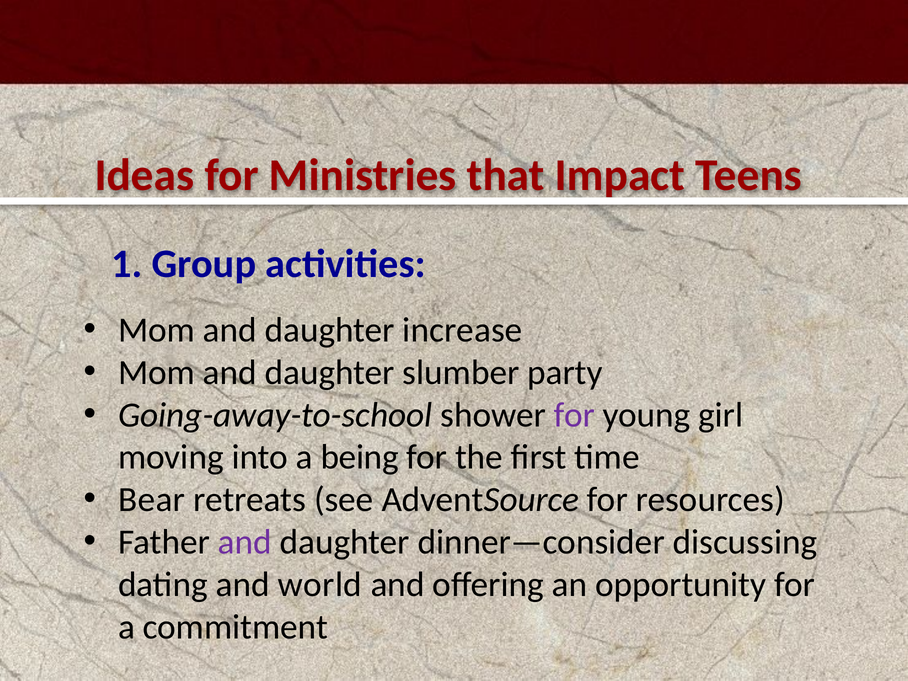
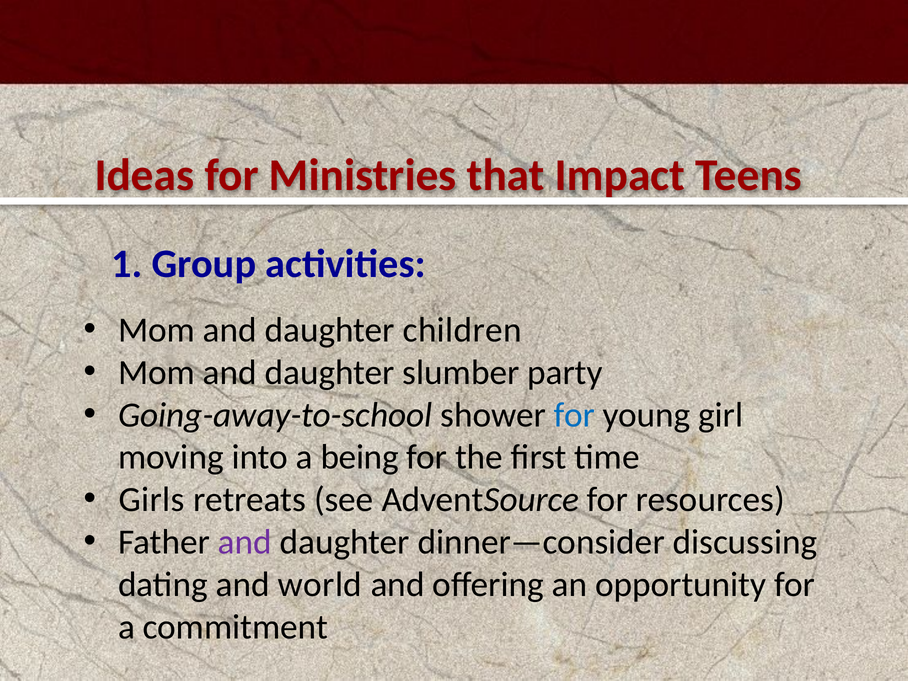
increase: increase -> children
for at (574, 415) colour: purple -> blue
Bear: Bear -> Girls
